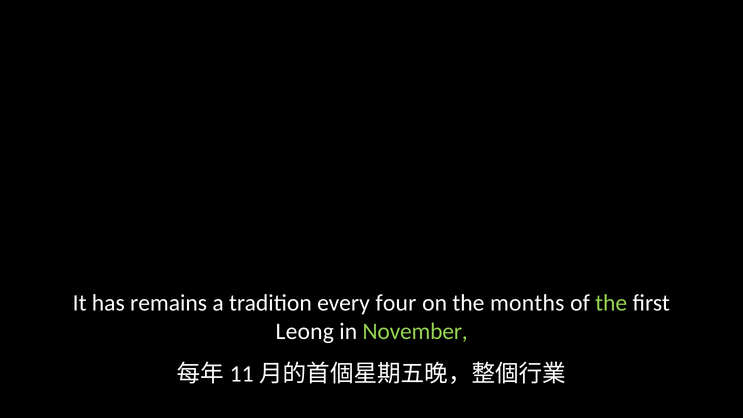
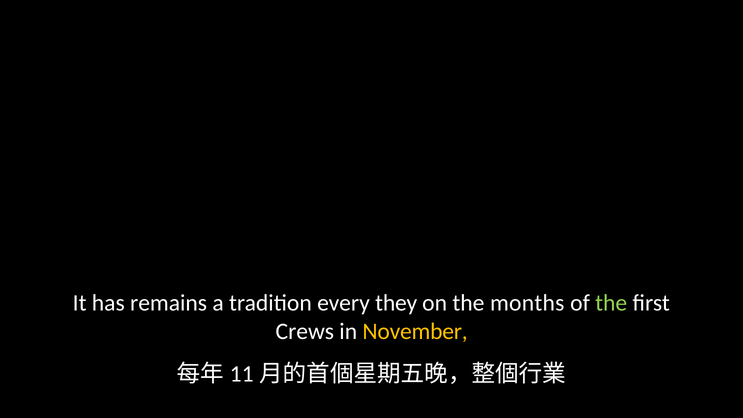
four: four -> they
Leong: Leong -> Crews
November colour: light green -> yellow
